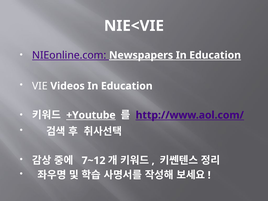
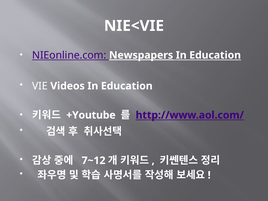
+Youtube underline: present -> none
